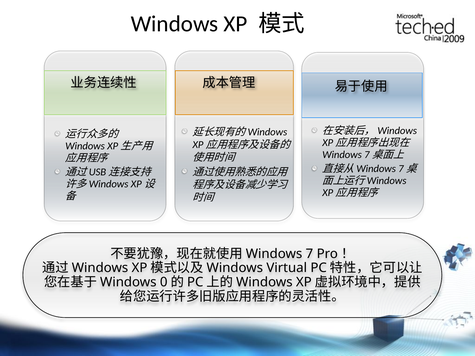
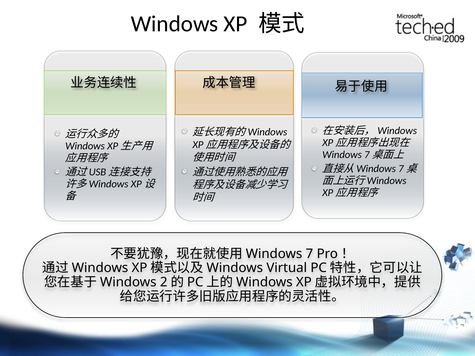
0: 0 -> 2
